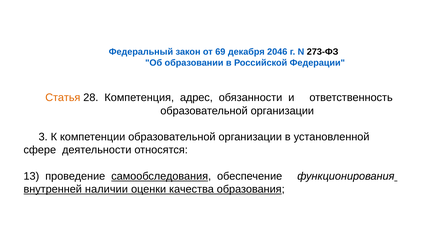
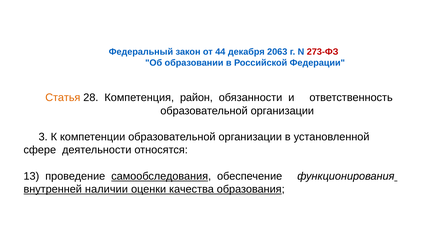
69: 69 -> 44
2046: 2046 -> 2063
273-ФЗ colour: black -> red
адрес: адрес -> район
